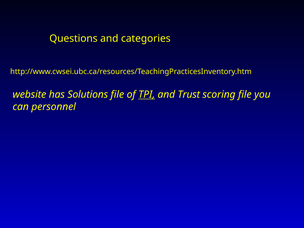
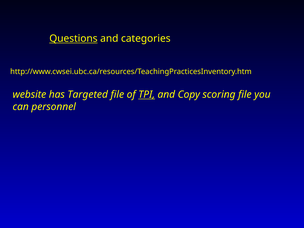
Questions underline: none -> present
Solutions: Solutions -> Targeted
Trust: Trust -> Copy
